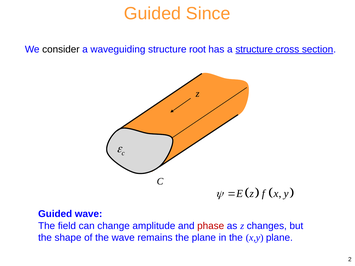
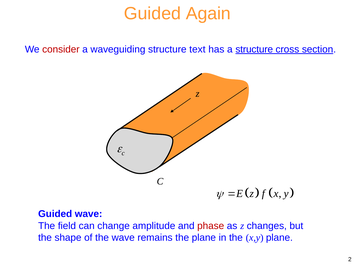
Since: Since -> Again
consider colour: black -> red
root: root -> text
